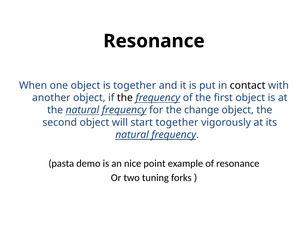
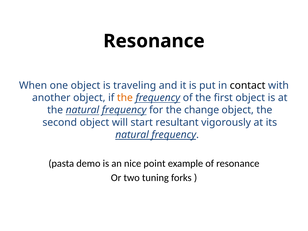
is together: together -> traveling
the at (125, 98) colour: black -> orange
start together: together -> resultant
